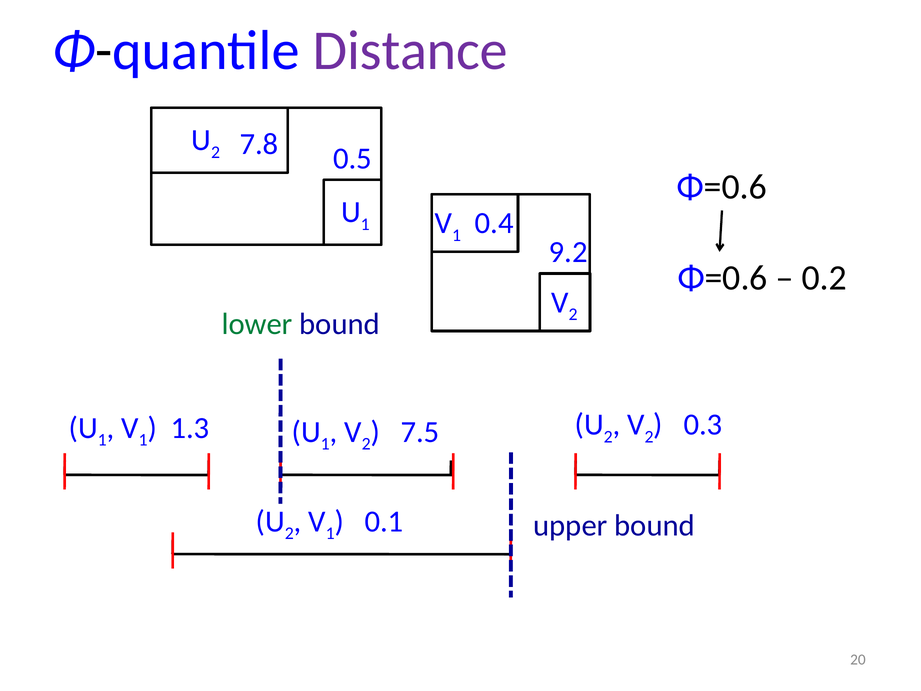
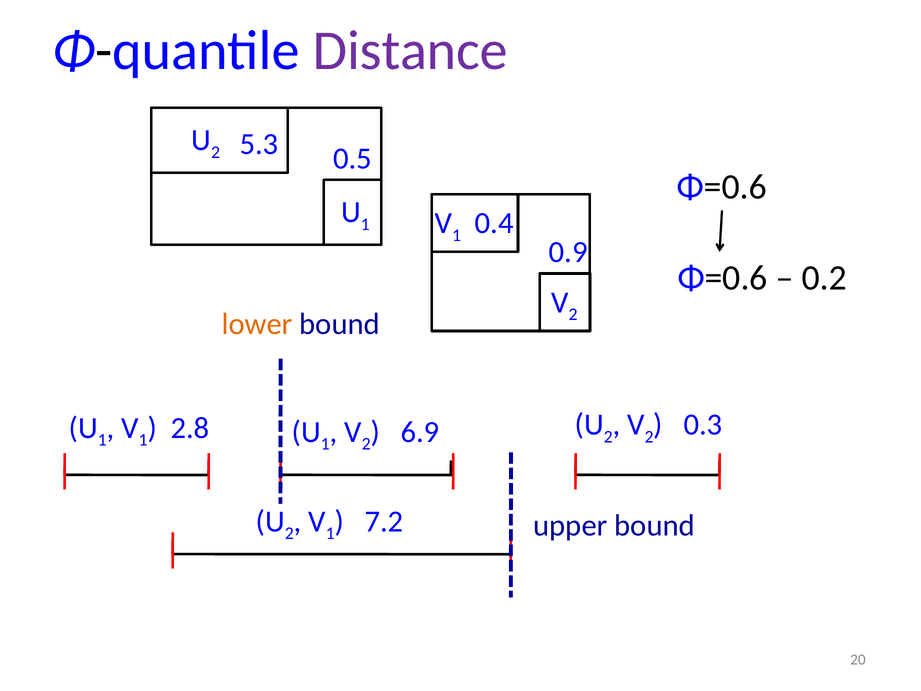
7.8: 7.8 -> 5.3
9.2: 9.2 -> 0.9
lower colour: green -> orange
1.3: 1.3 -> 2.8
7.5: 7.5 -> 6.9
0.1: 0.1 -> 7.2
